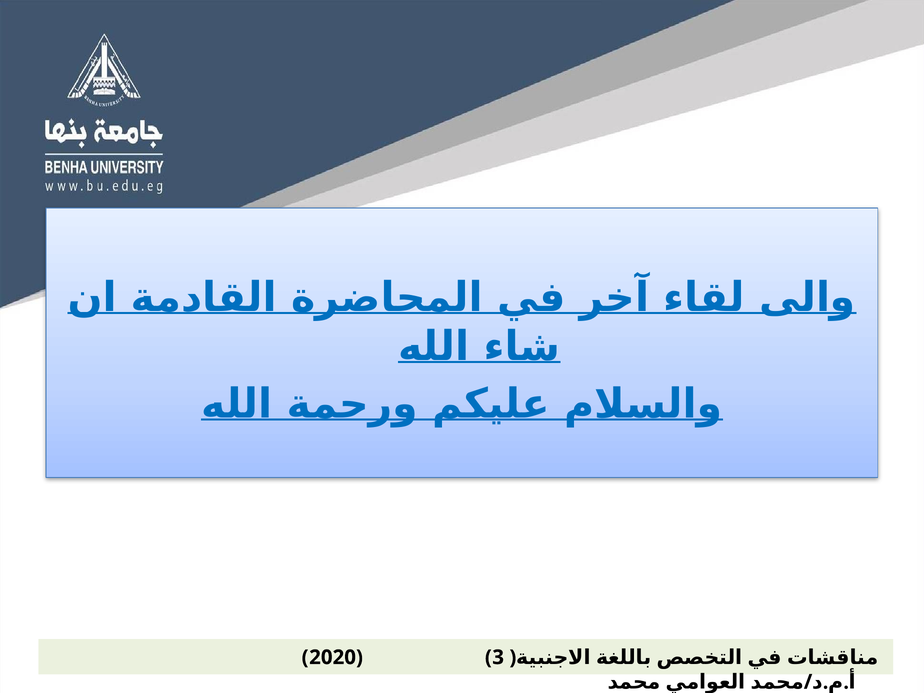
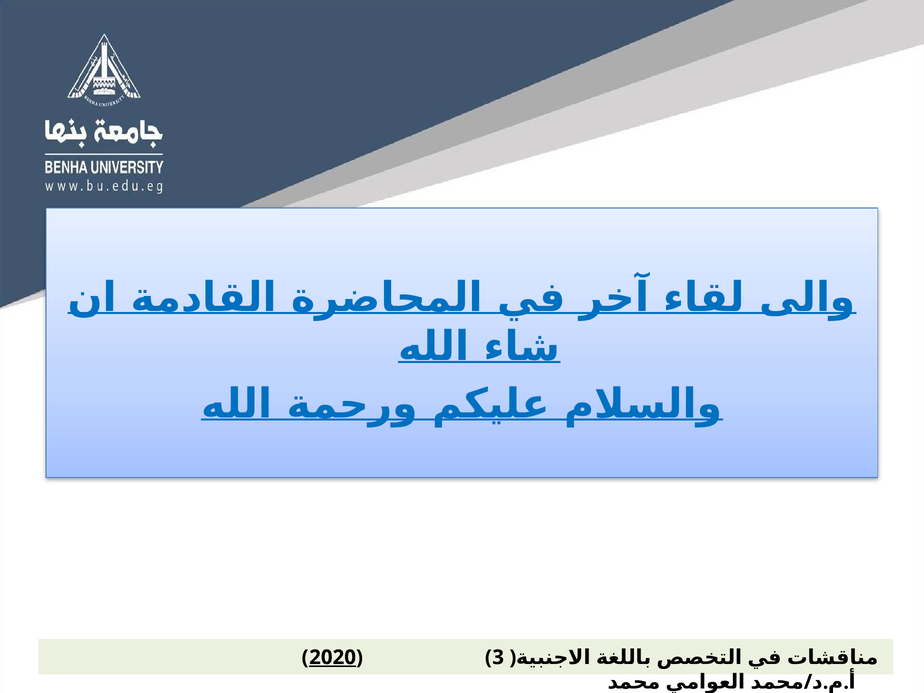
2020 underline: none -> present
